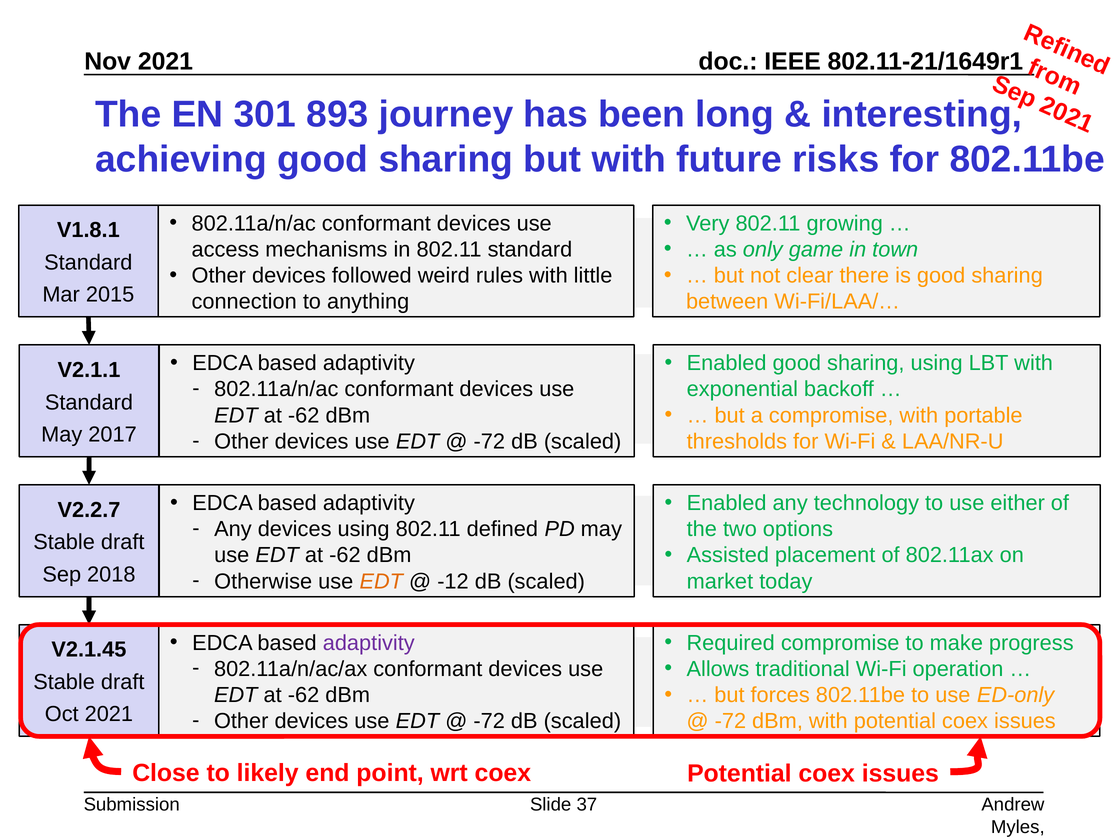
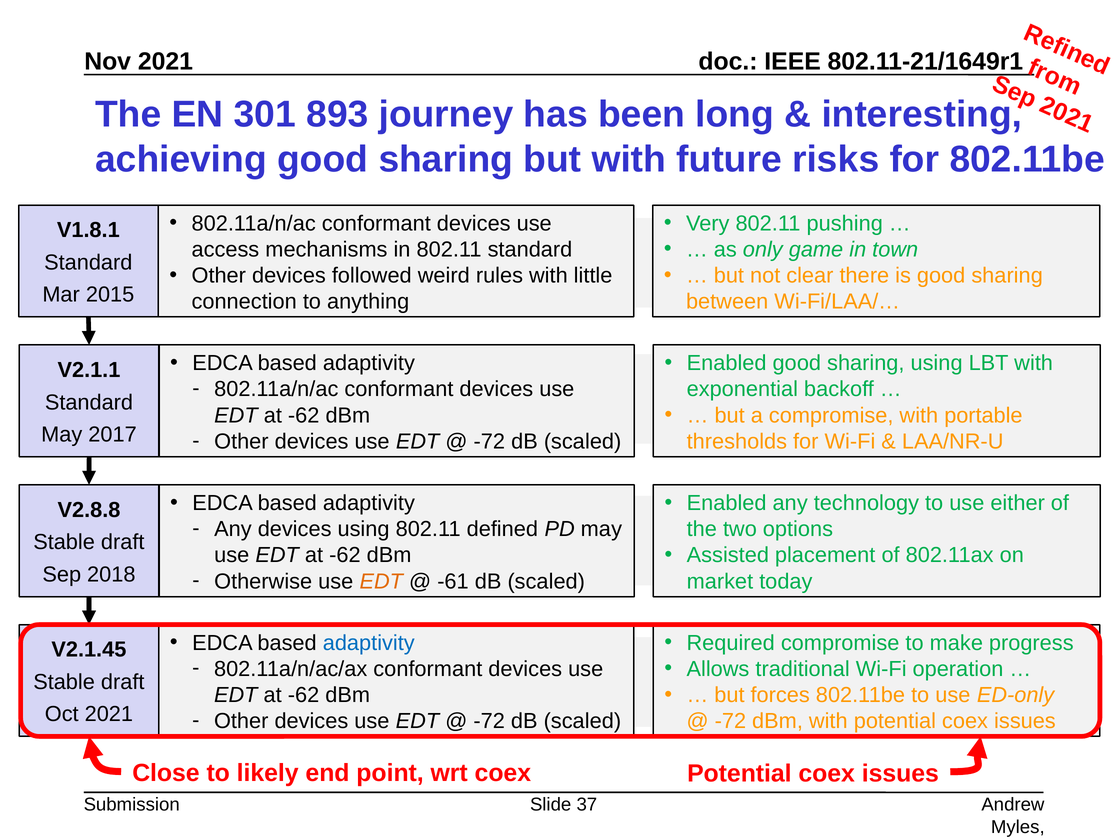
growing: growing -> pushing
V2.2.7: V2.2.7 -> V2.8.8
-12: -12 -> -61
adaptivity at (369, 642) colour: purple -> blue
